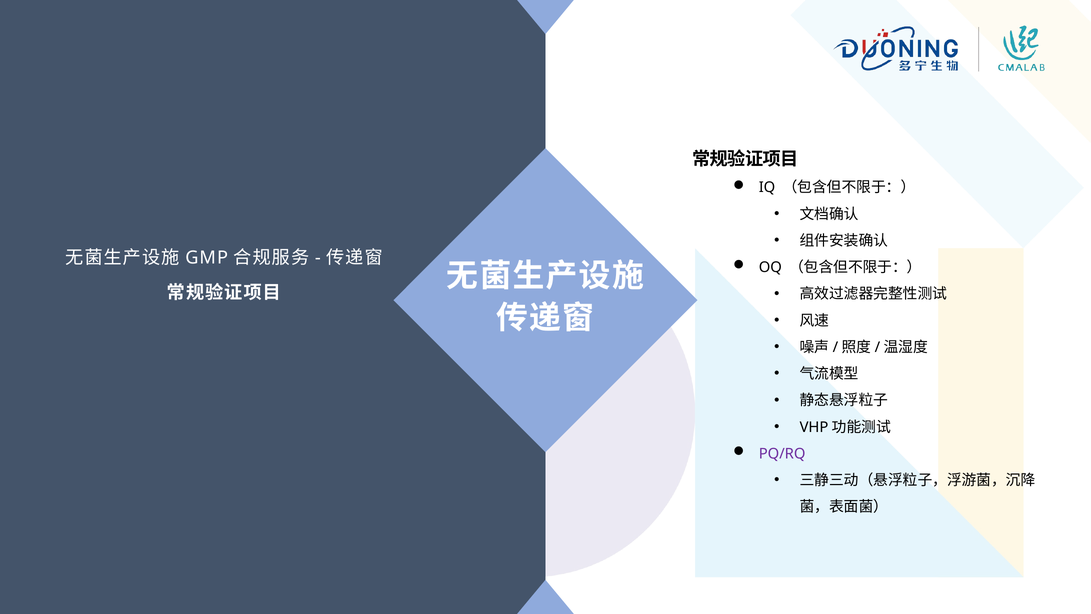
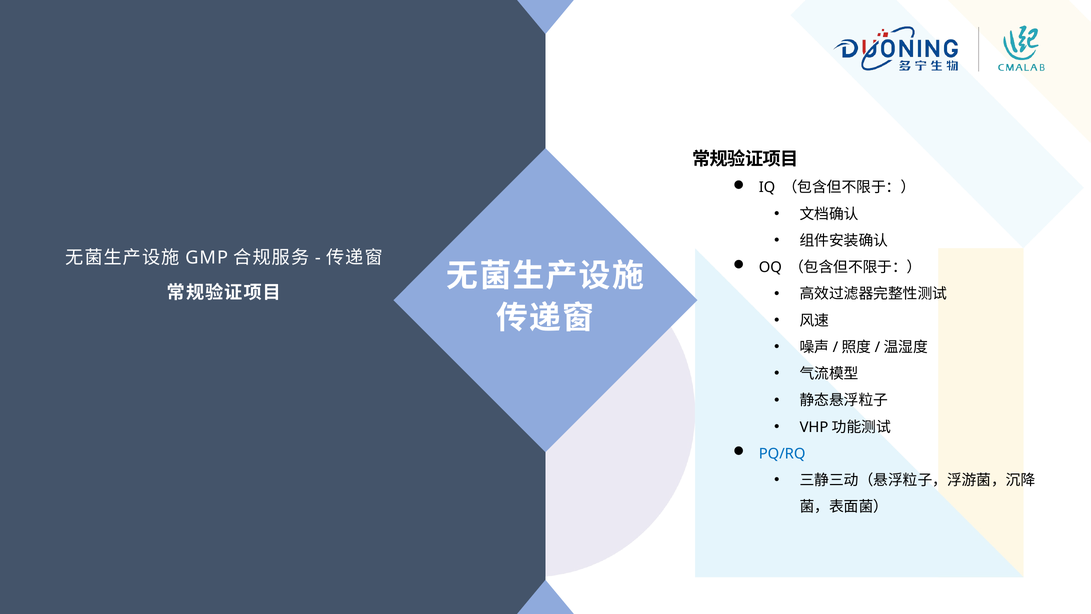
PQ/RQ colour: purple -> blue
